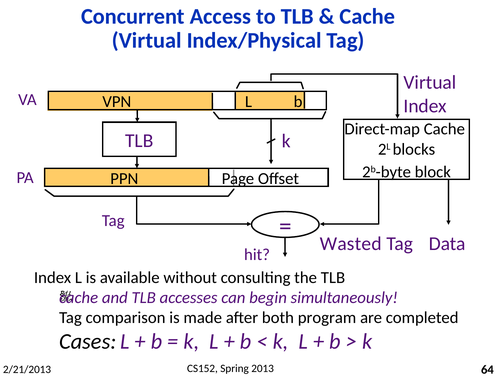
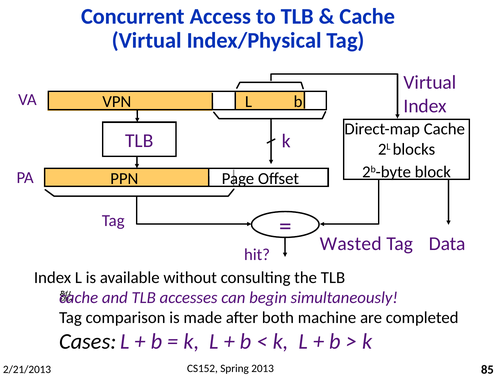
program: program -> machine
64: 64 -> 85
